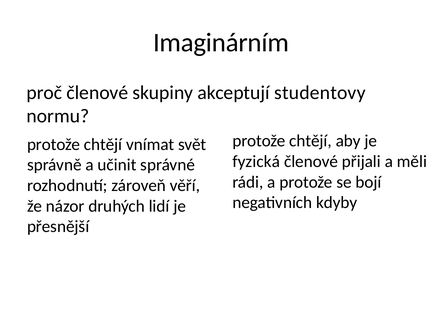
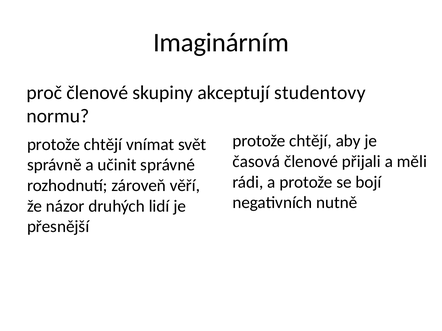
fyzická: fyzická -> časová
kdyby: kdyby -> nutně
